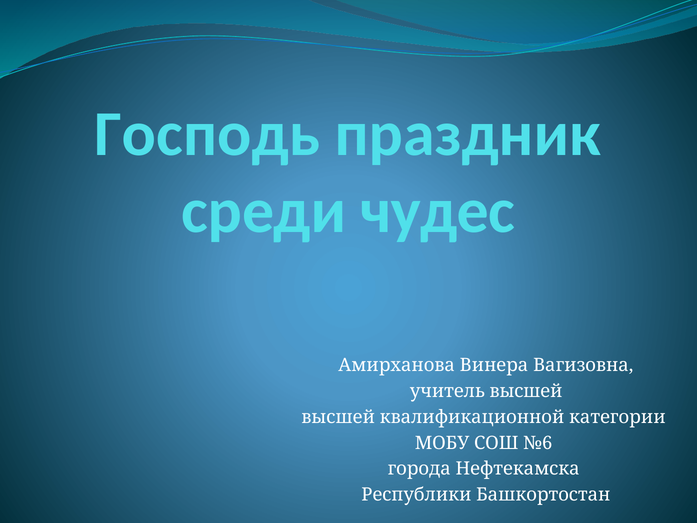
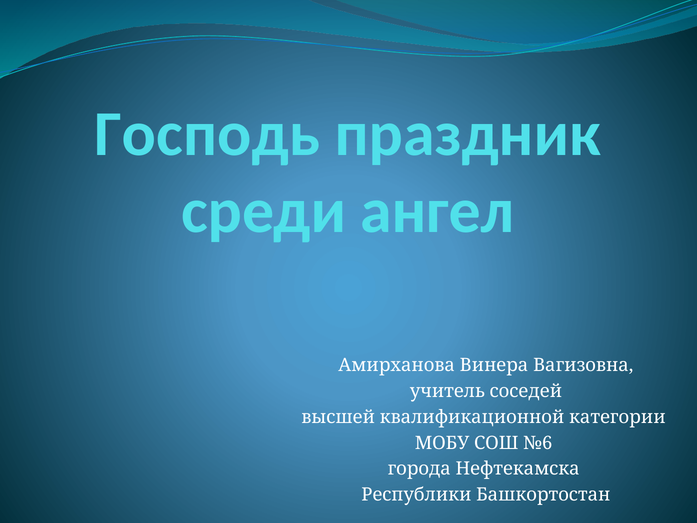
чудес: чудес -> ангел
учитель высшей: высшей -> соседей
